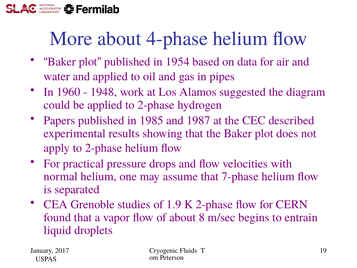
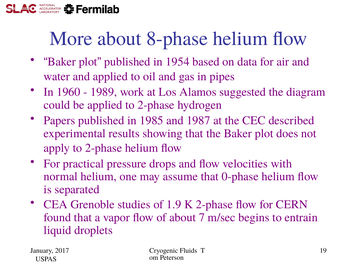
4-phase: 4-phase -> 8-phase
1948: 1948 -> 1989
7-phase: 7-phase -> 0-phase
8: 8 -> 7
